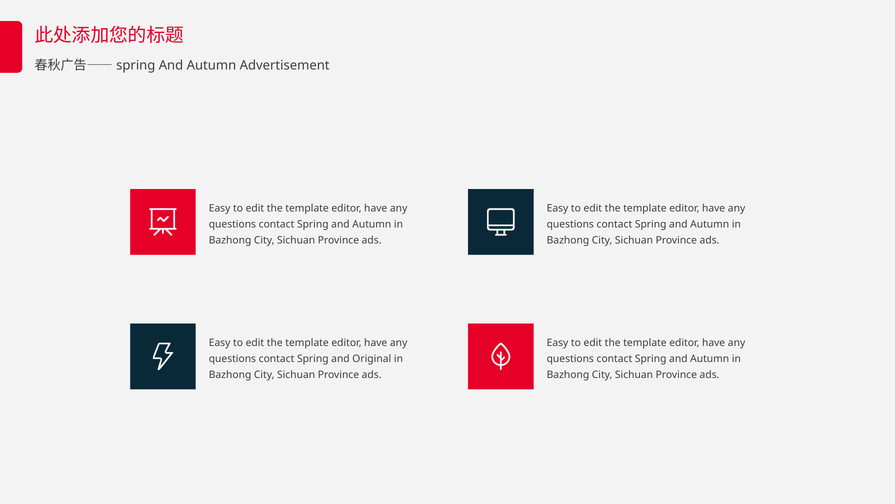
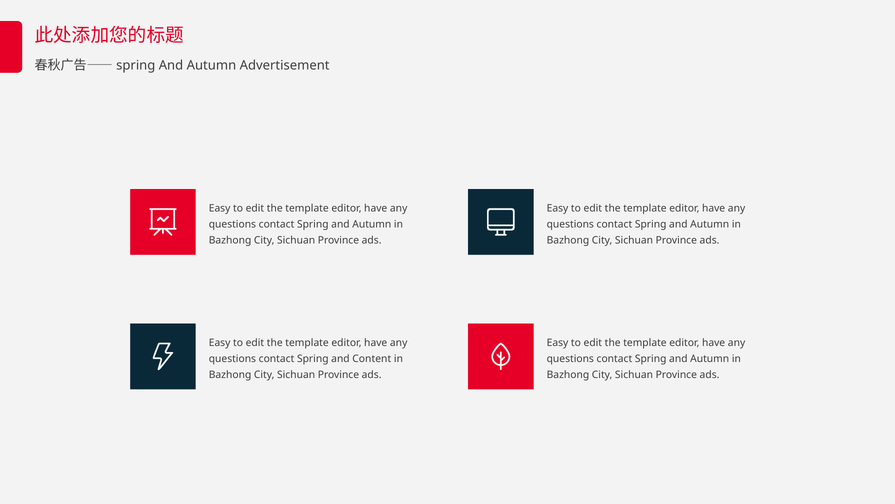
Original: Original -> Content
